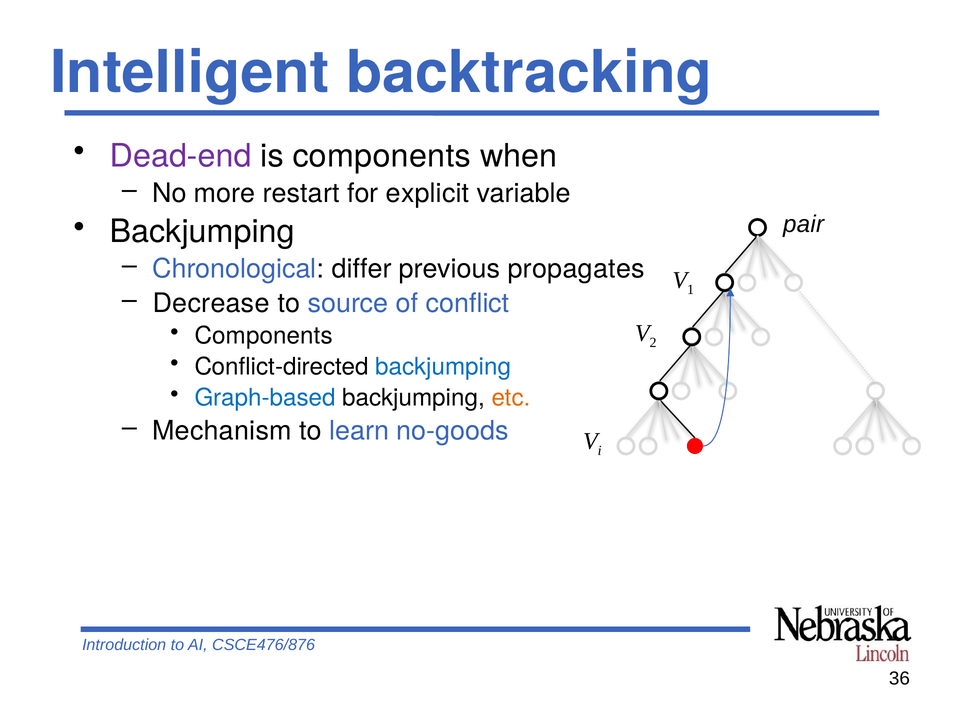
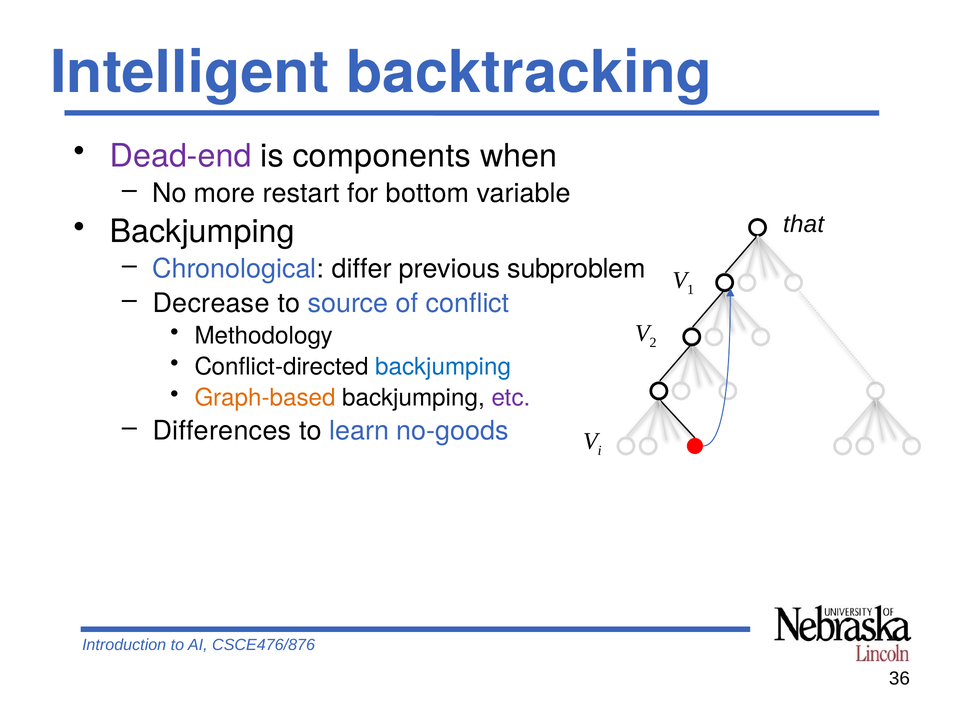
explicit: explicit -> bottom
pair: pair -> that
propagates: propagates -> subproblem
Components at (264, 336): Components -> Methodology
Graph-based colour: blue -> orange
etc colour: orange -> purple
Mechanism: Mechanism -> Differences
